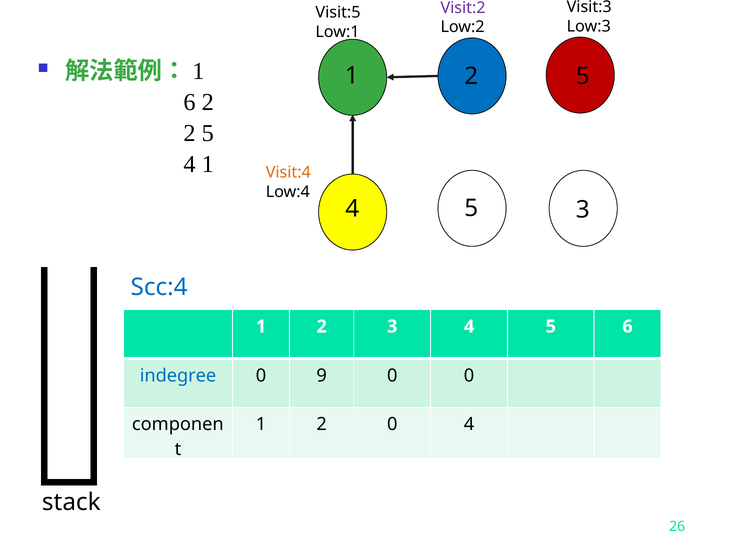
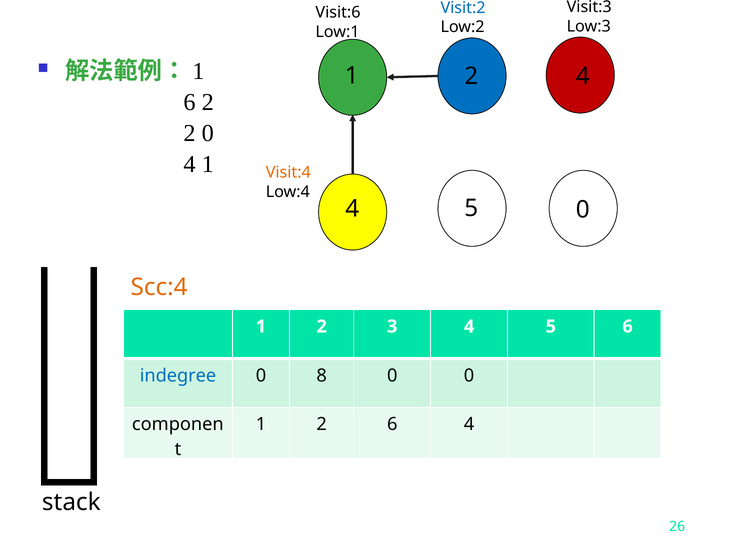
Visit:2 colour: purple -> blue
Visit:5: Visit:5 -> Visit:6
1 5: 5 -> 4
2 5: 5 -> 0
5 3: 3 -> 0
Scc:4 colour: blue -> orange
9: 9 -> 8
2 0: 0 -> 6
